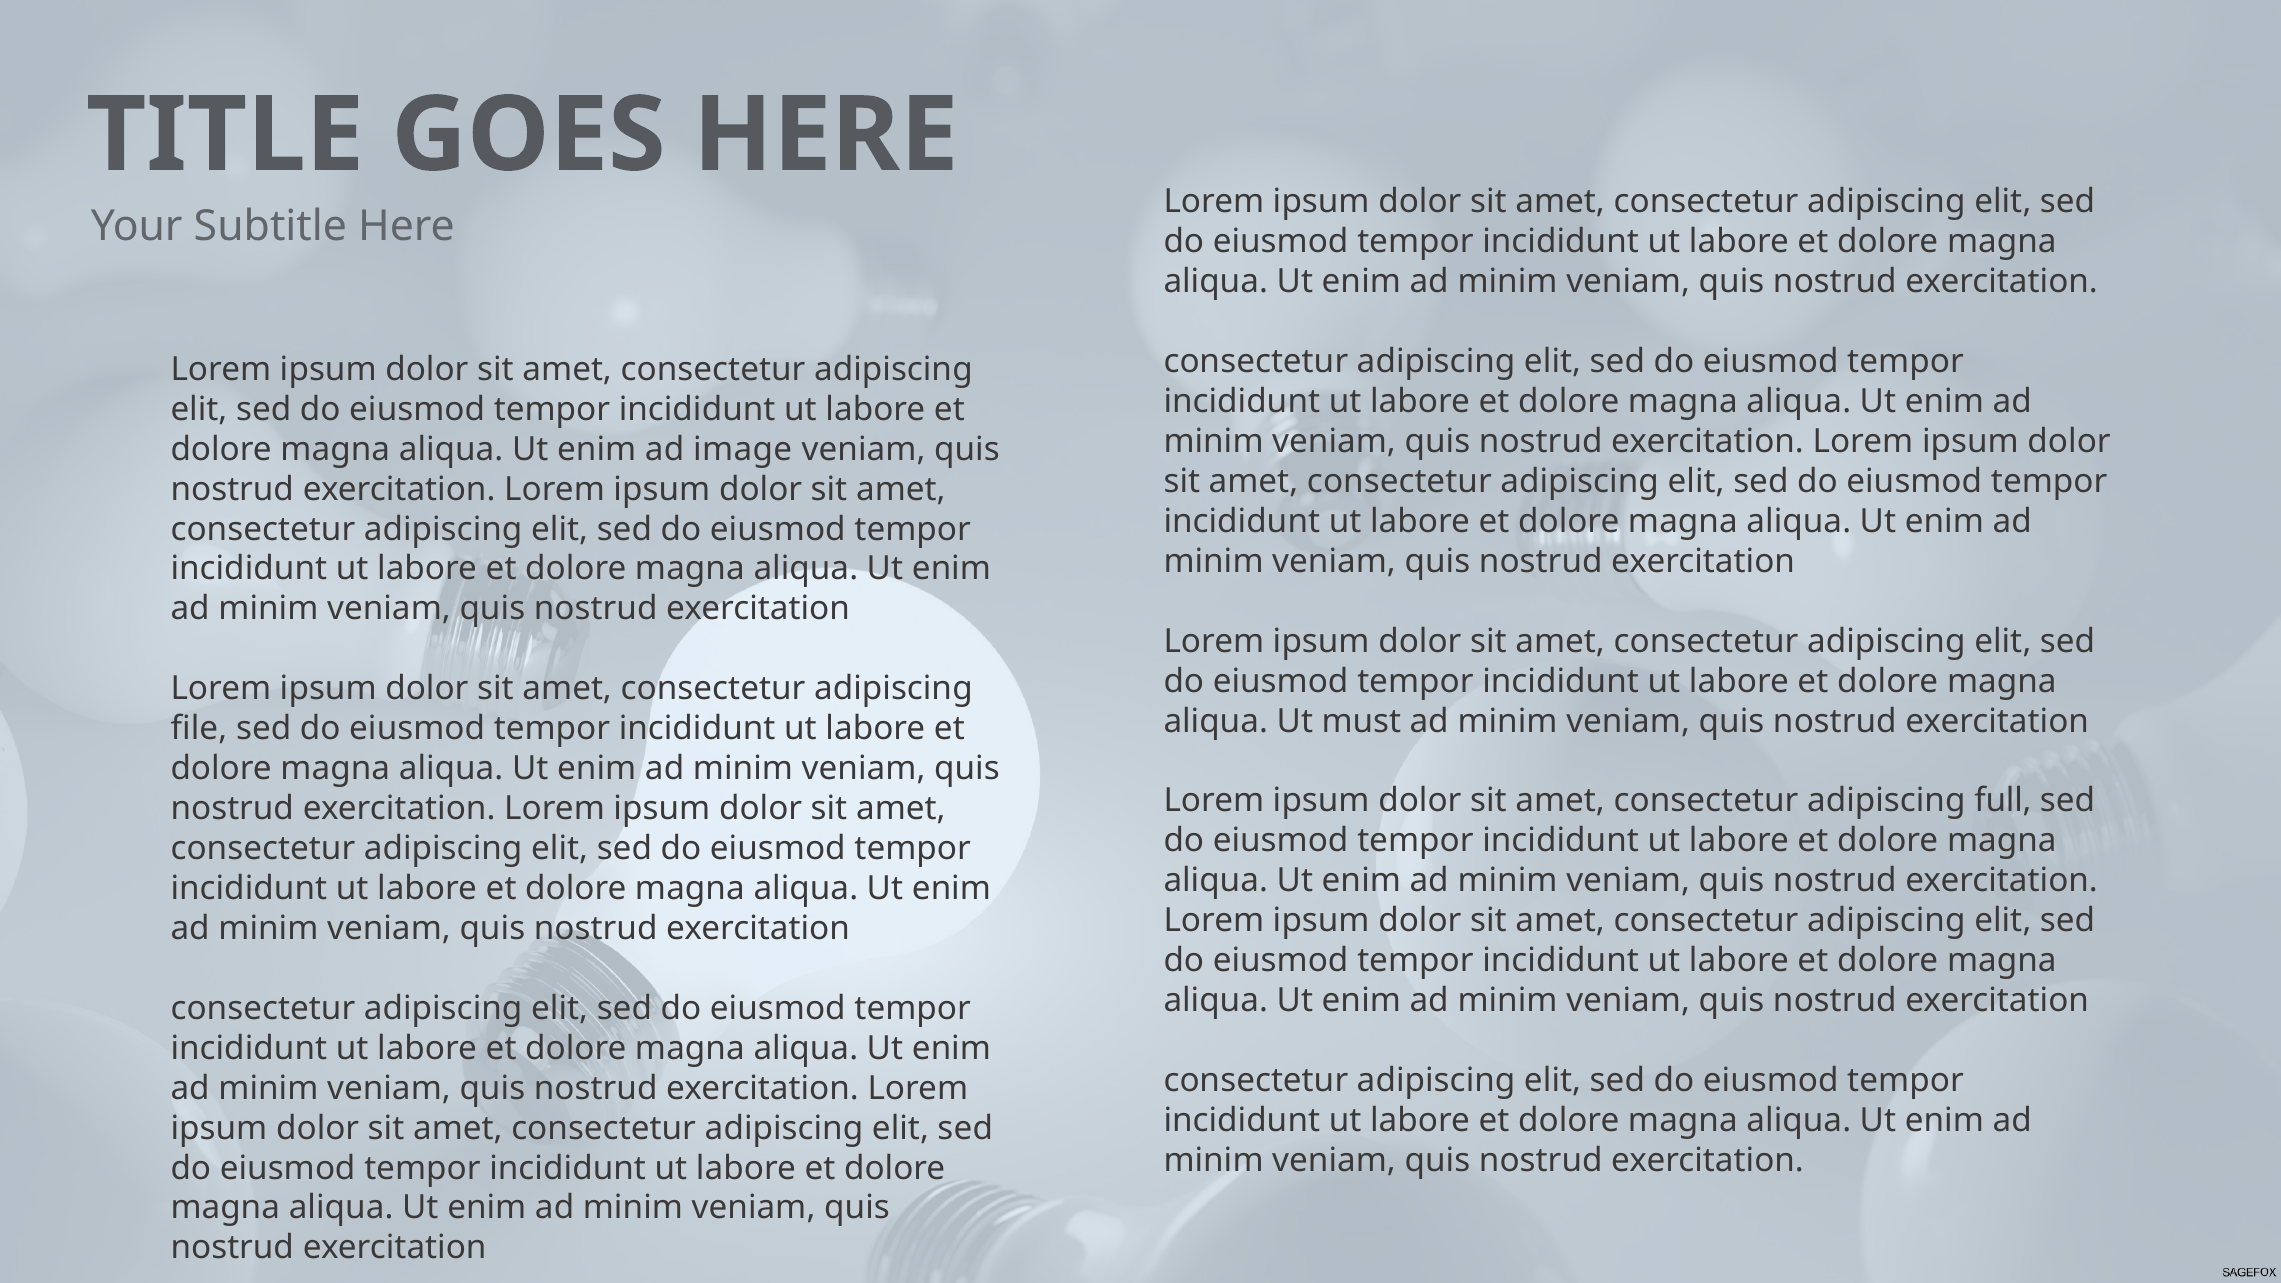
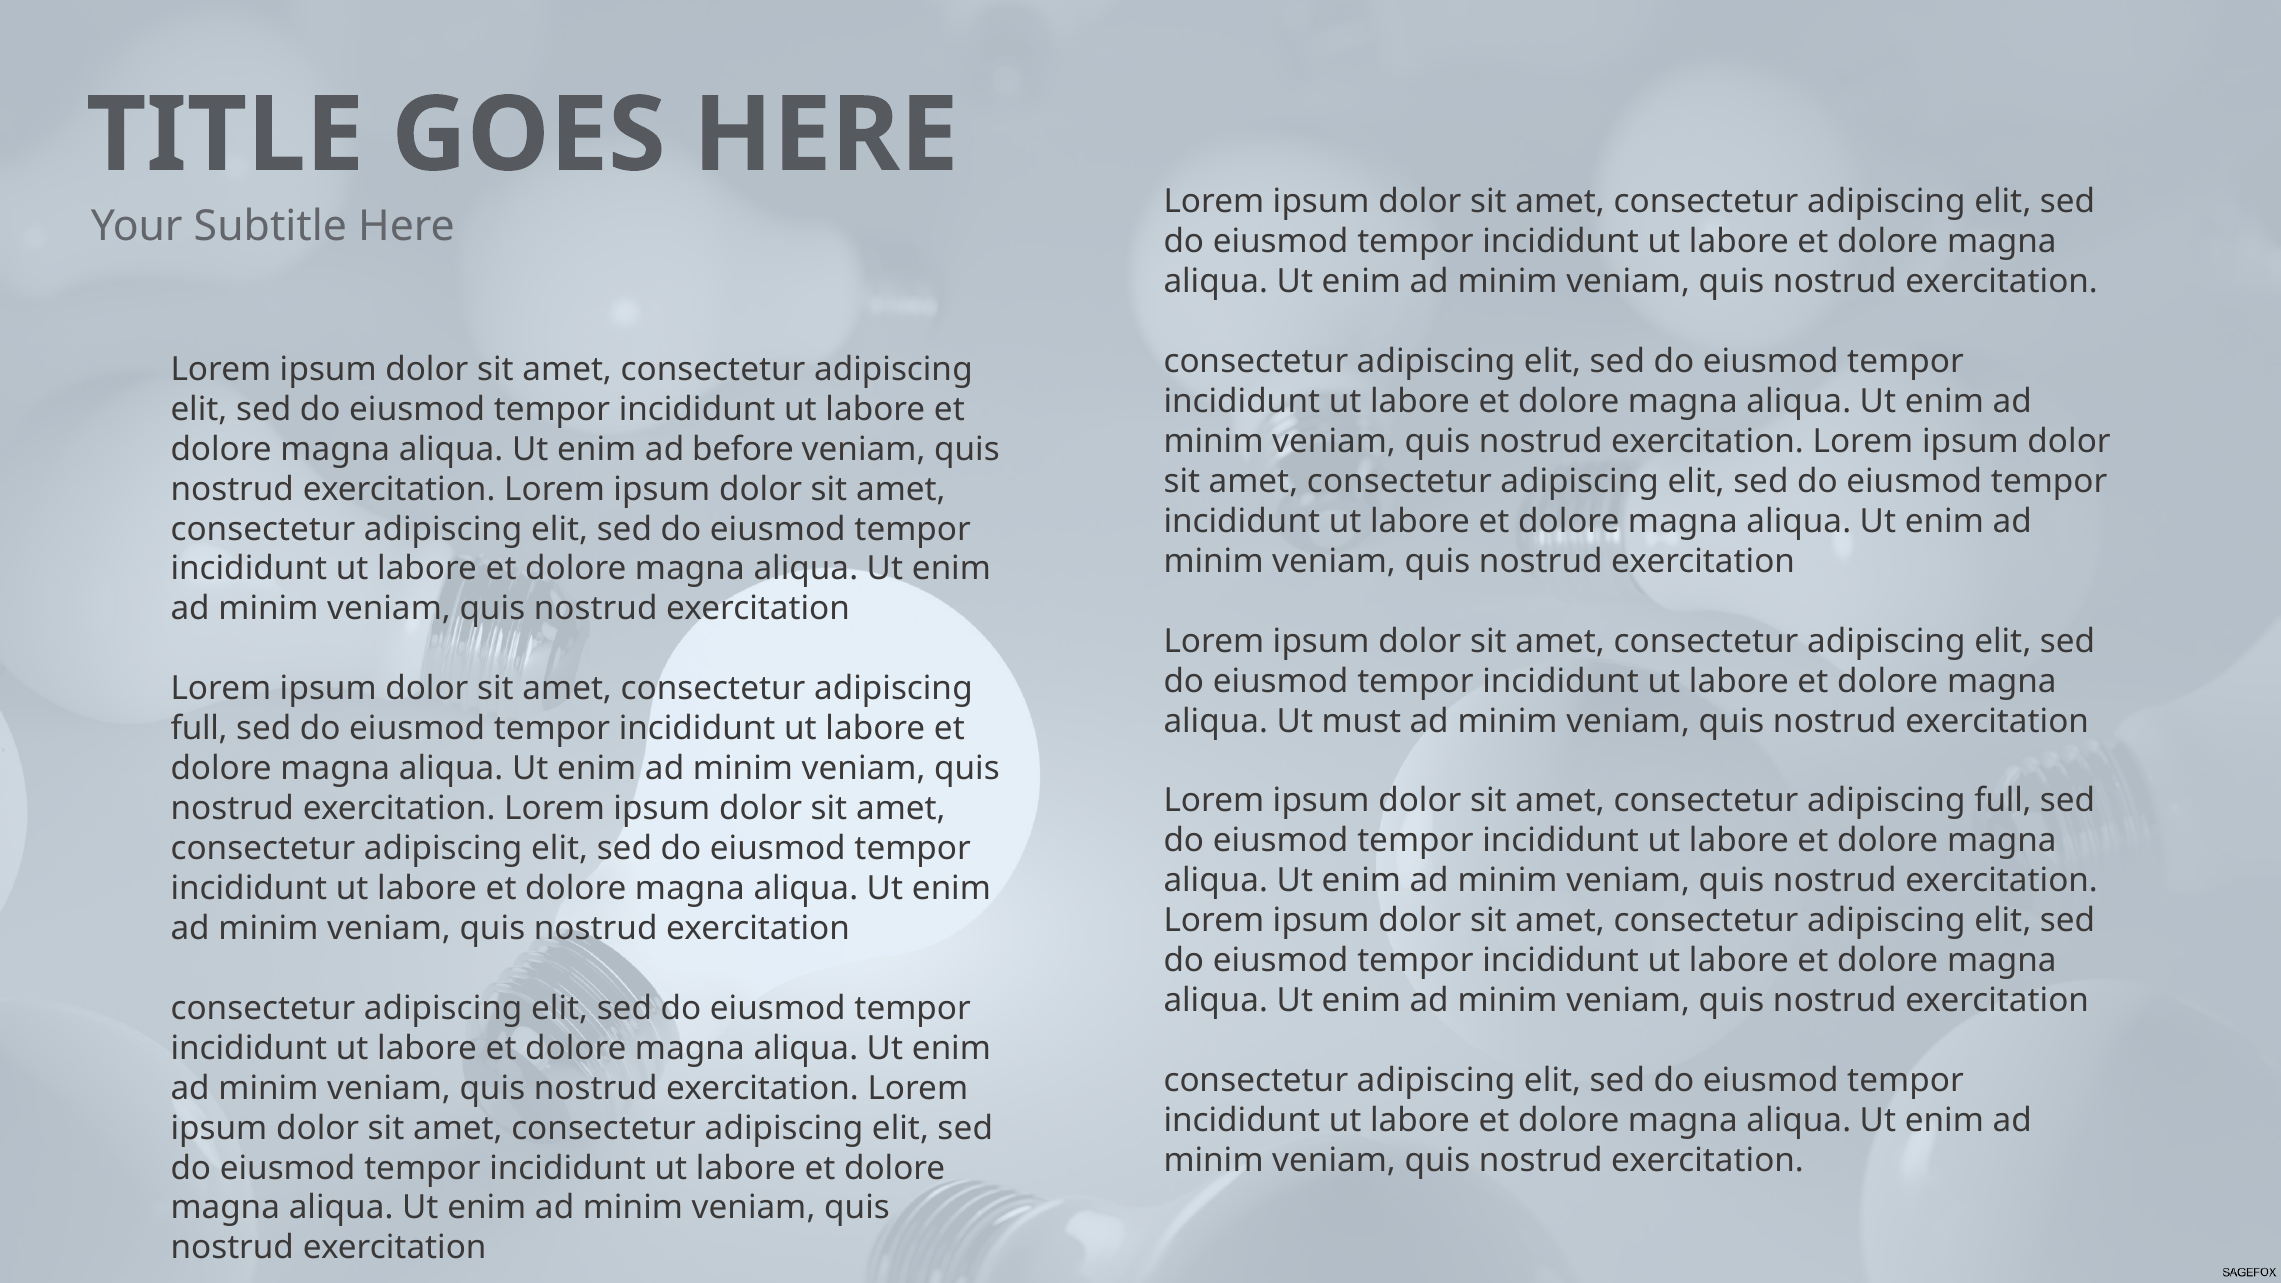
image: image -> before
file at (199, 729): file -> full
